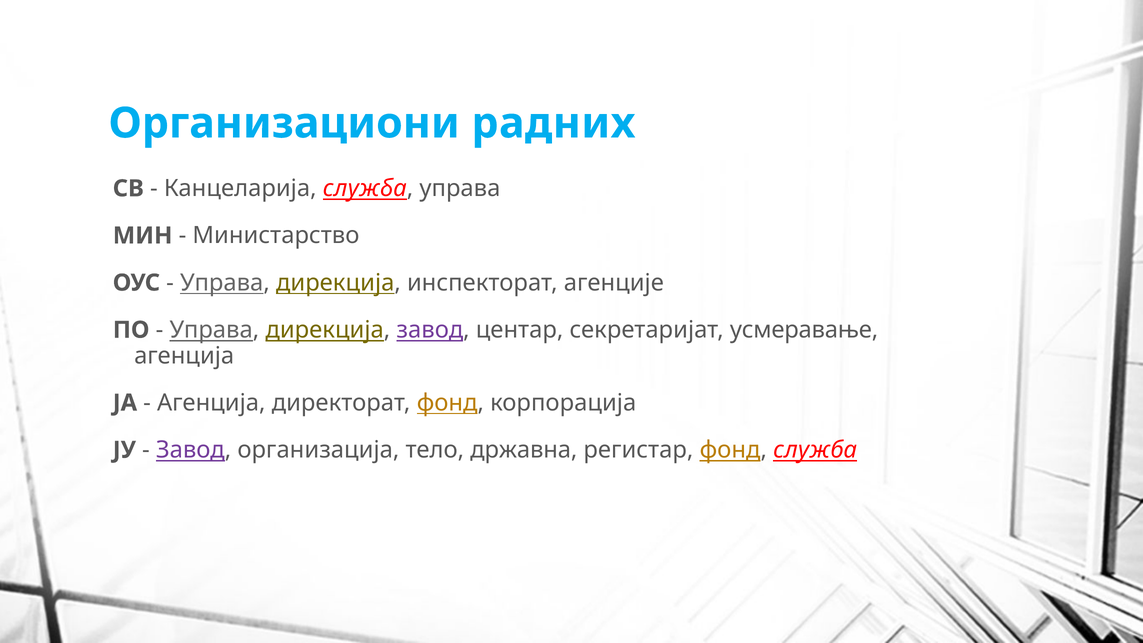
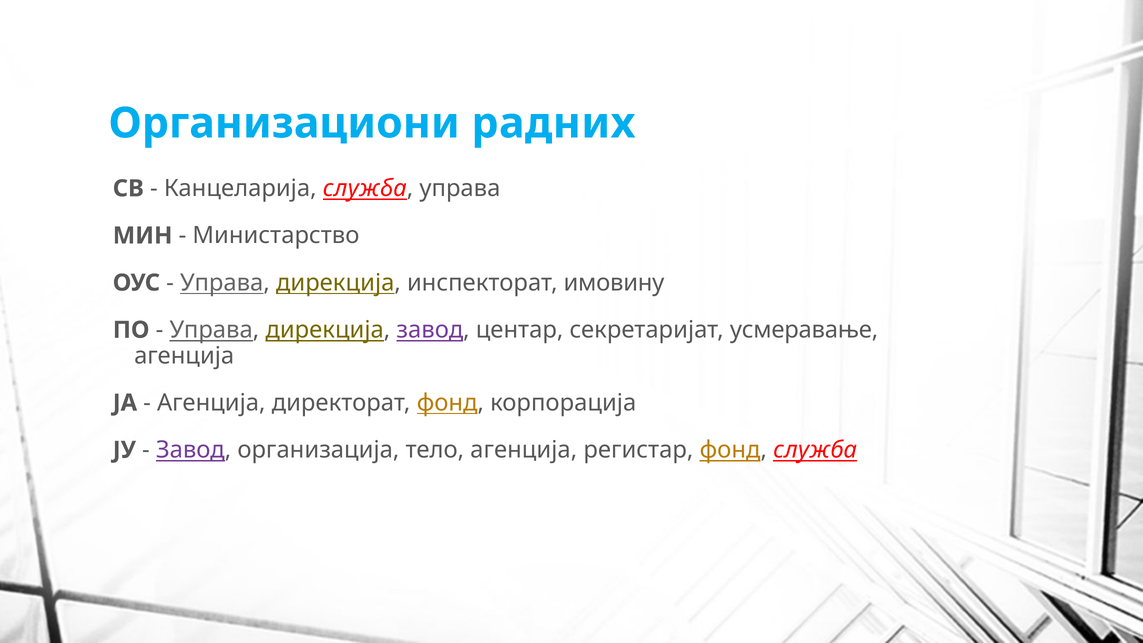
агенције: агенције -> имовину
тело државна: државна -> агенција
